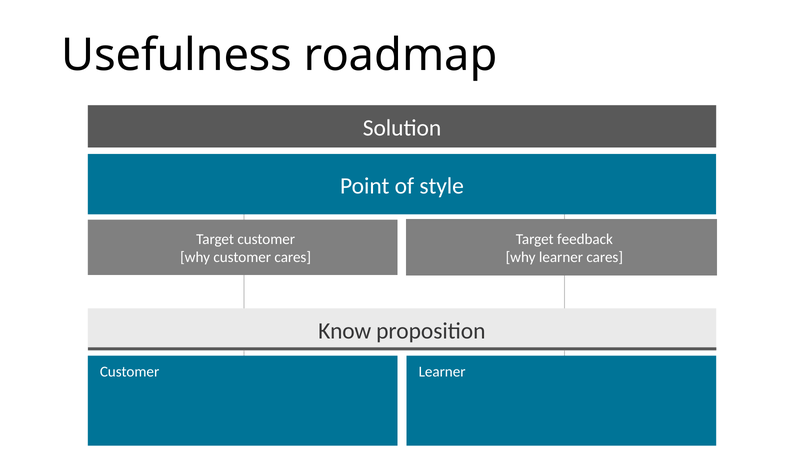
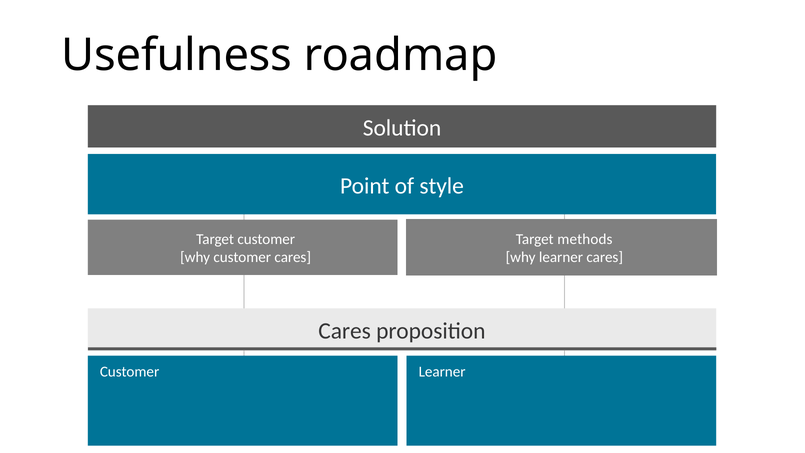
feedback: feedback -> methods
Know at (345, 331): Know -> Cares
